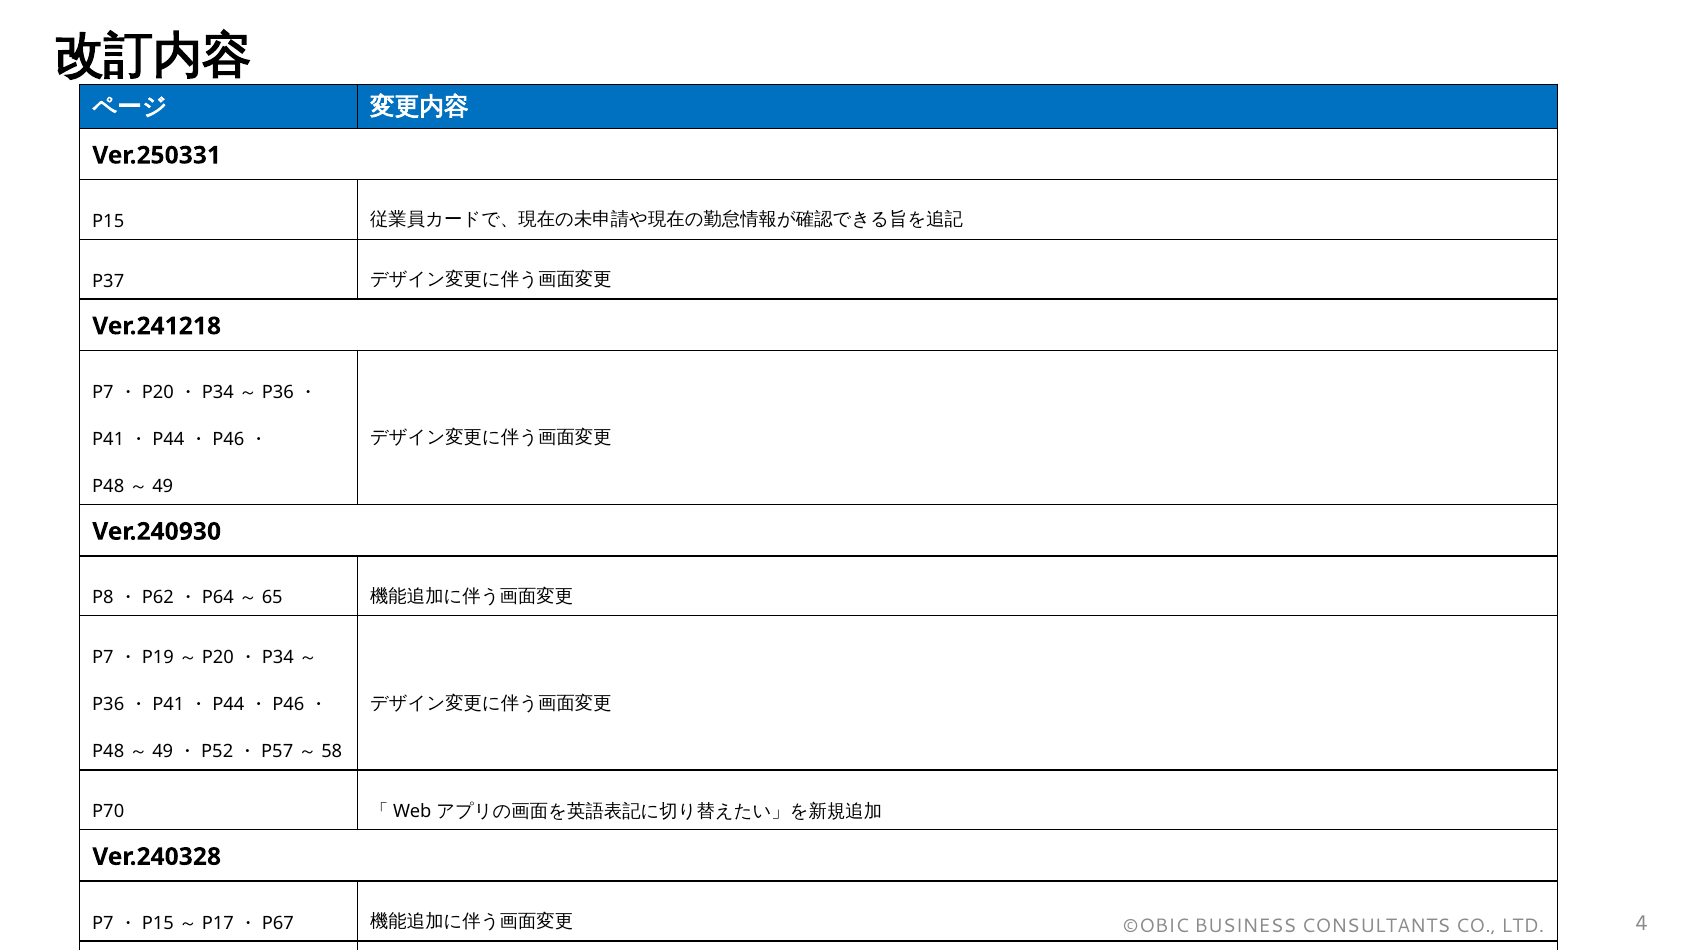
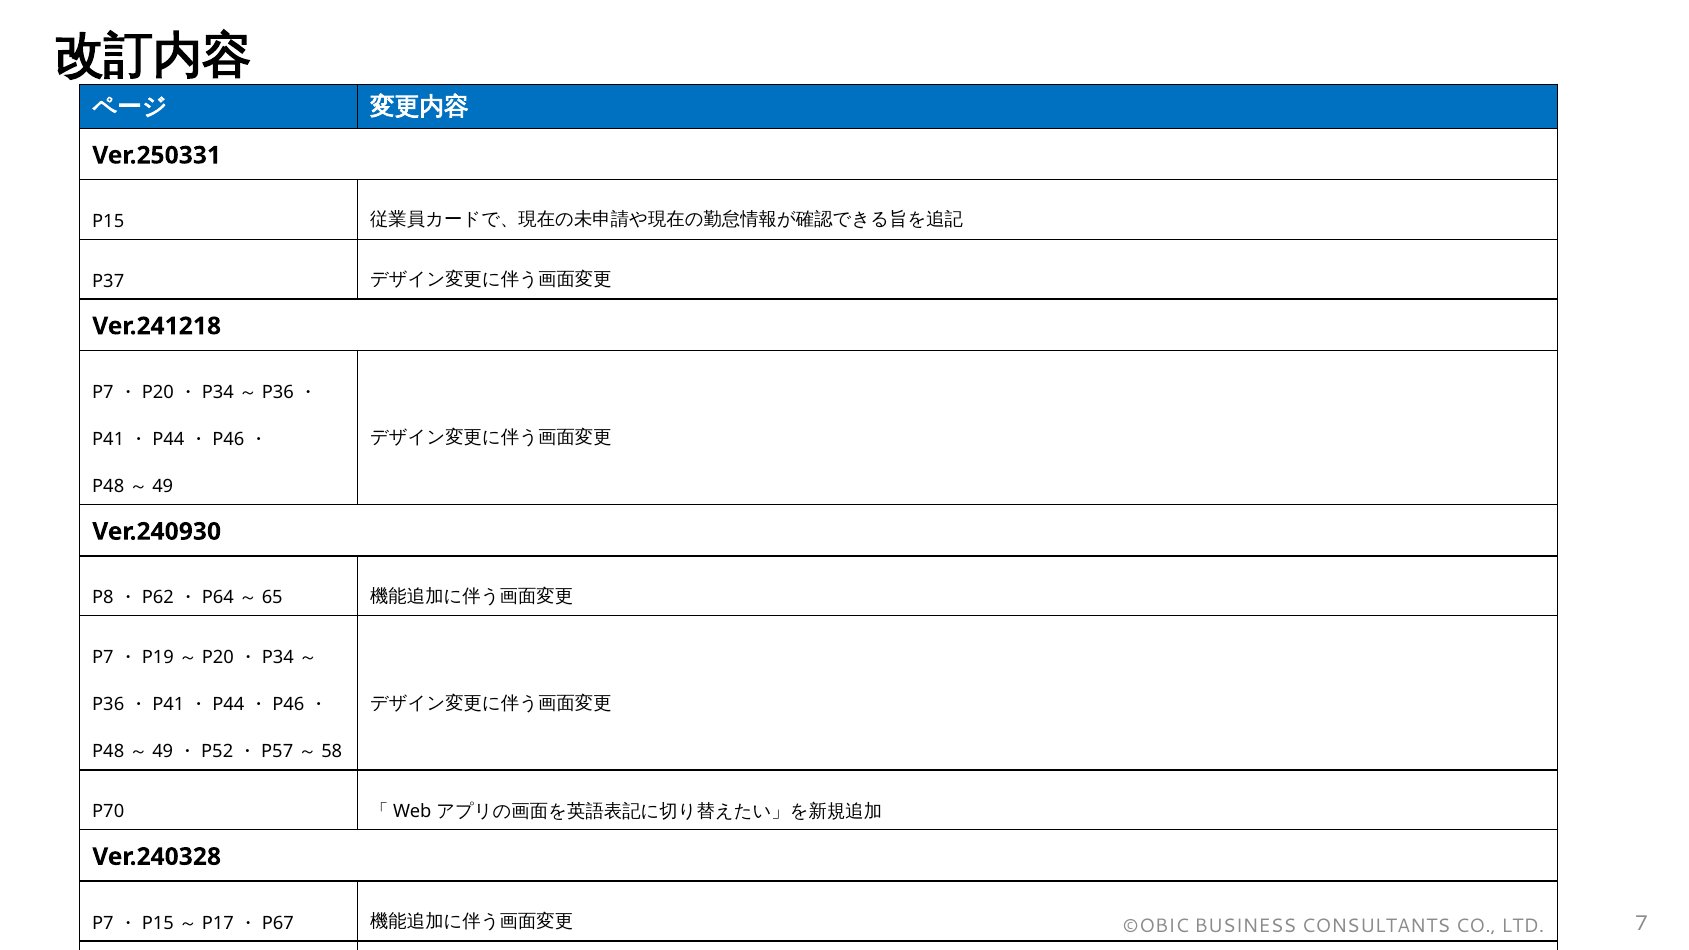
4: 4 -> 7
